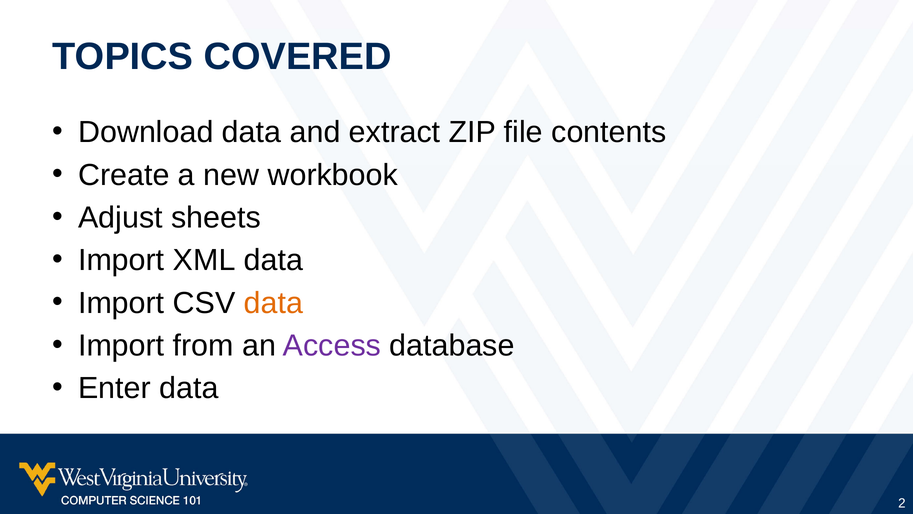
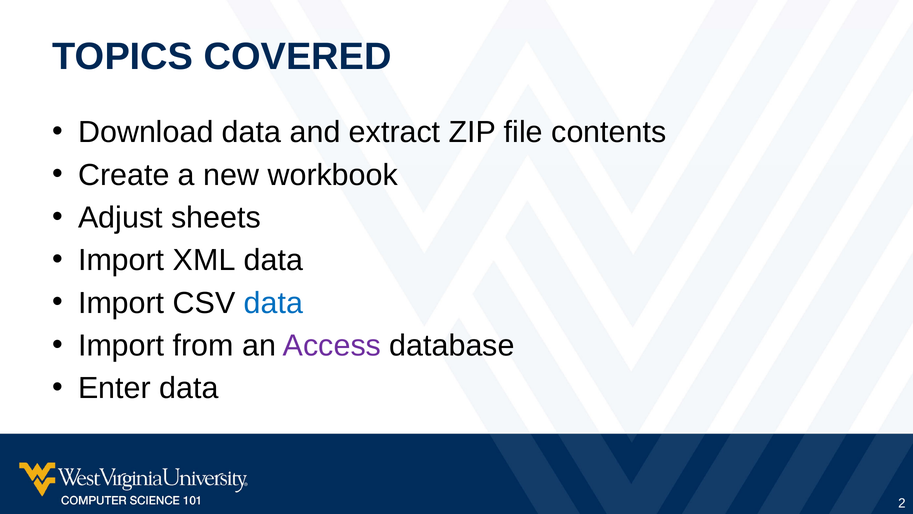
data at (274, 303) colour: orange -> blue
